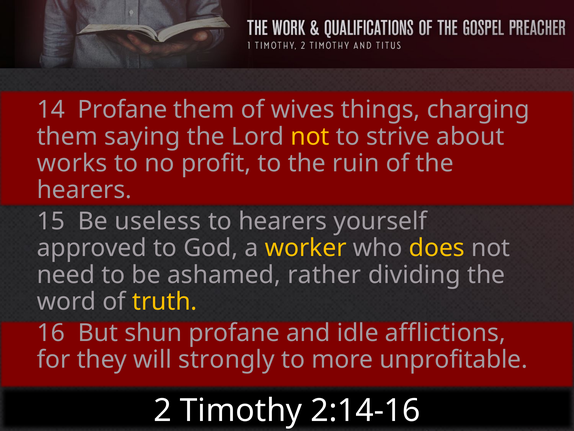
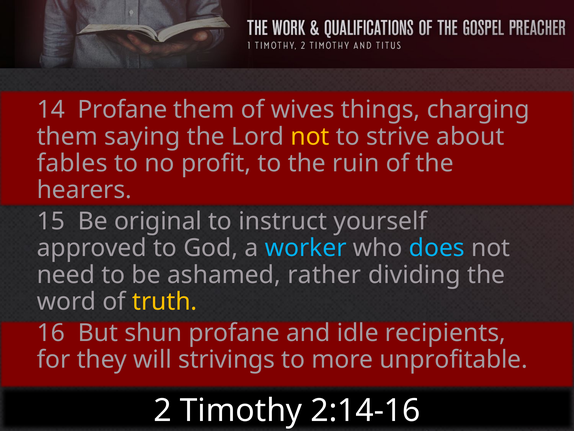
works: works -> fables
useless: useless -> original
to hearers: hearers -> instruct
worker colour: yellow -> light blue
does colour: yellow -> light blue
afflictions: afflictions -> recipients
strongly: strongly -> strivings
